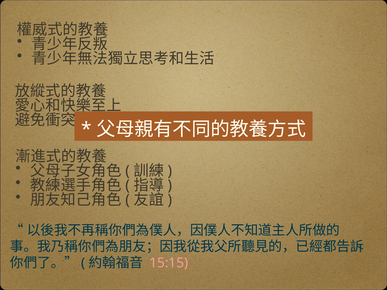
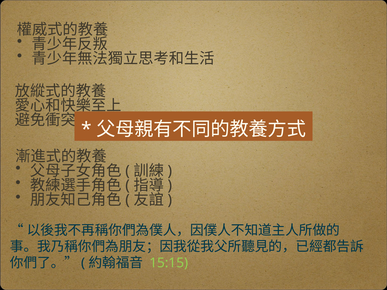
15:15 colour: pink -> light green
